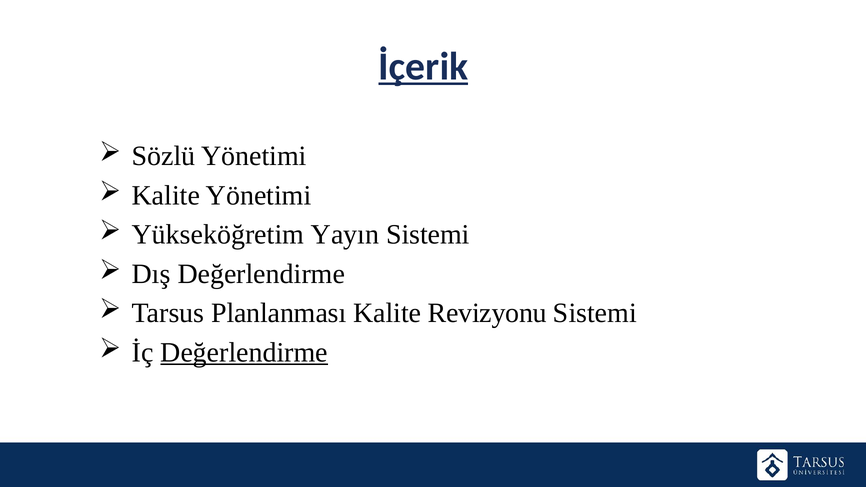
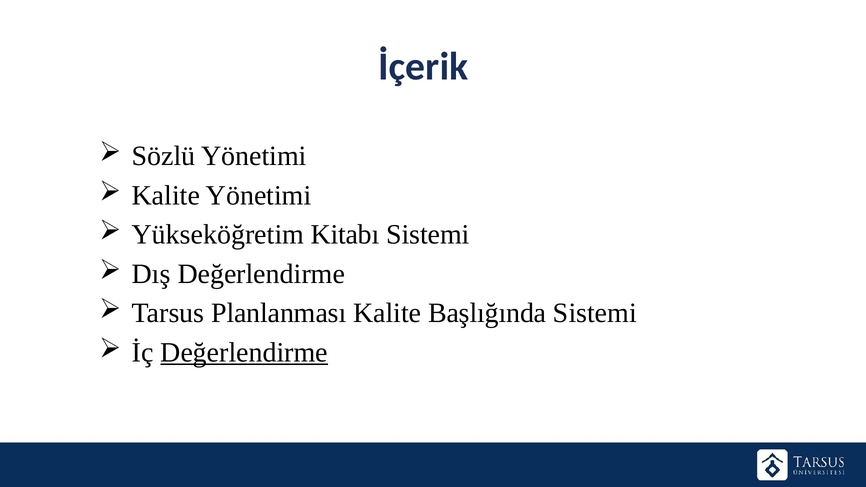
İçerik underline: present -> none
Yayın: Yayın -> Kitabı
Revizyonu: Revizyonu -> Başlığında
